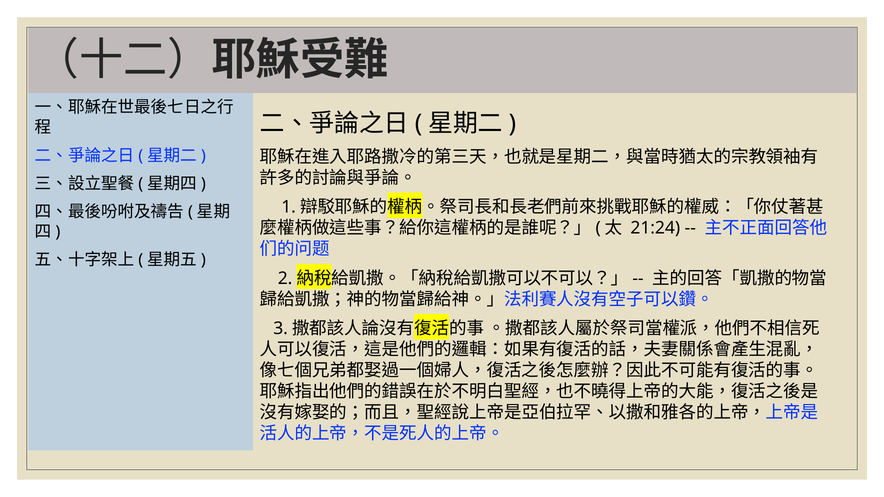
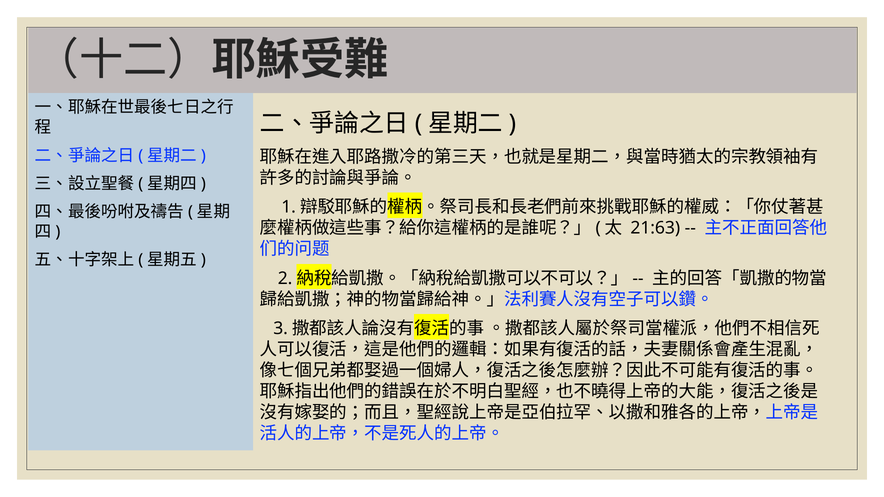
21:24: 21:24 -> 21:63
